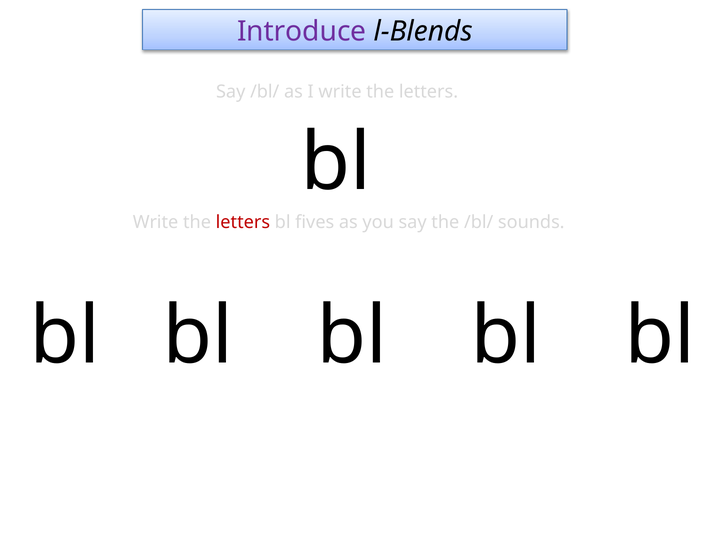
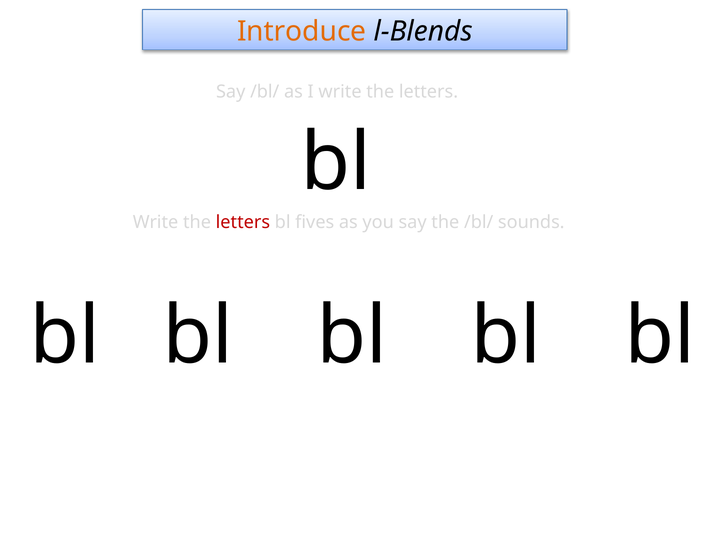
Introduce colour: purple -> orange
